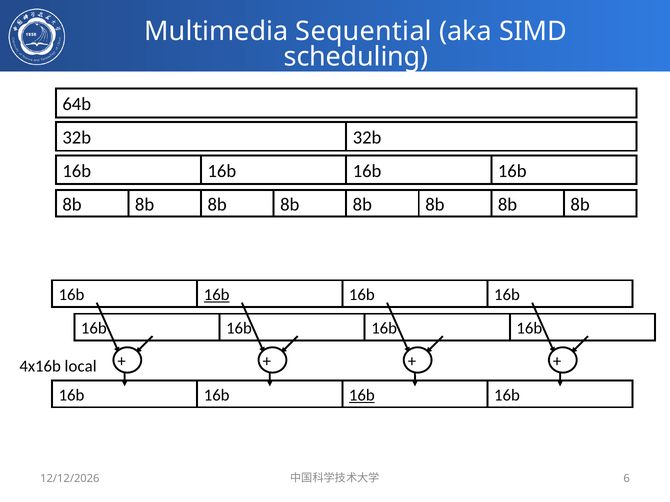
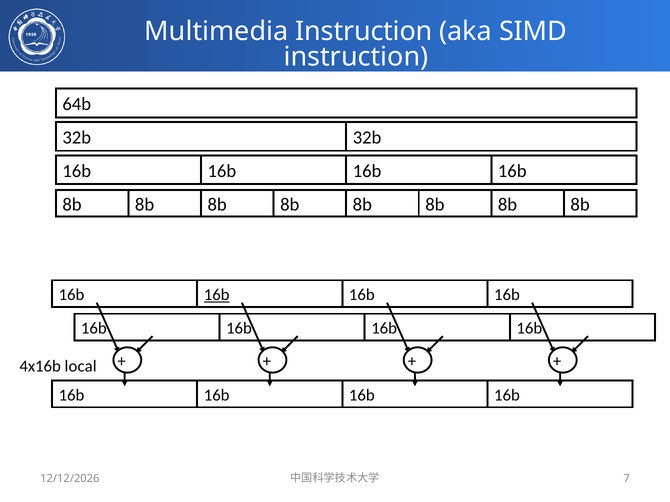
Multimedia Sequential: Sequential -> Instruction
scheduling at (356, 57): scheduling -> instruction
16b at (362, 396) underline: present -> none
6: 6 -> 7
